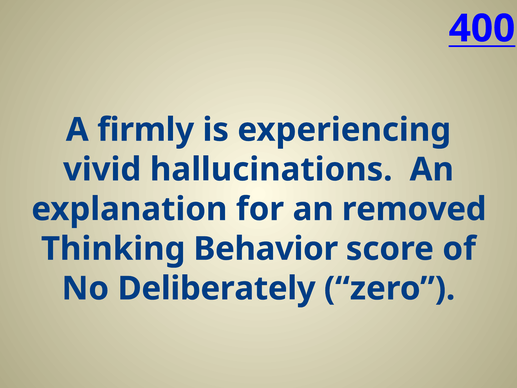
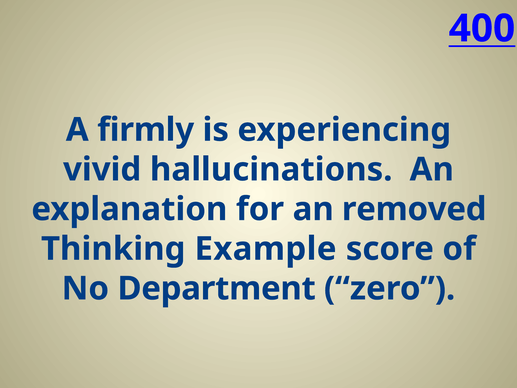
Behavior: Behavior -> Example
Deliberately: Deliberately -> Department
